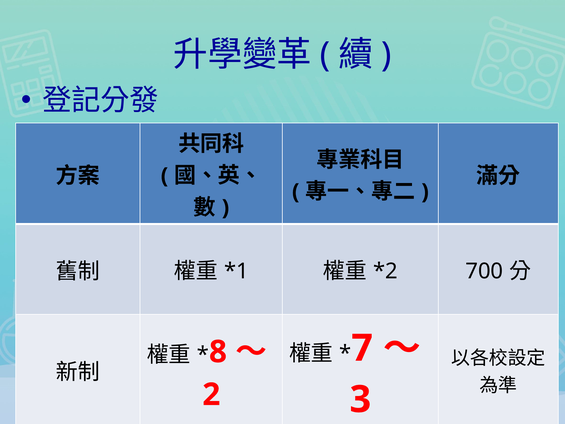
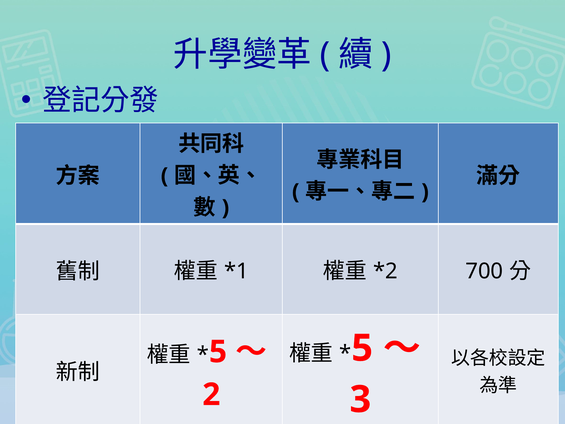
7 at (362, 348): 7 -> 5
8 at (218, 352): 8 -> 5
